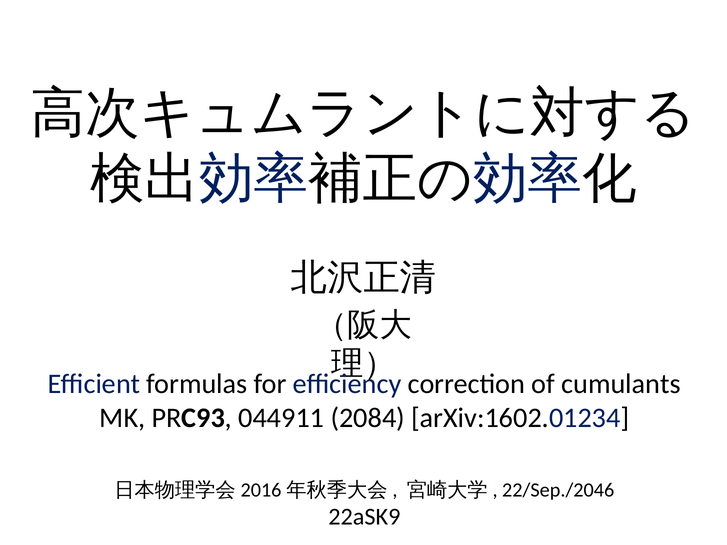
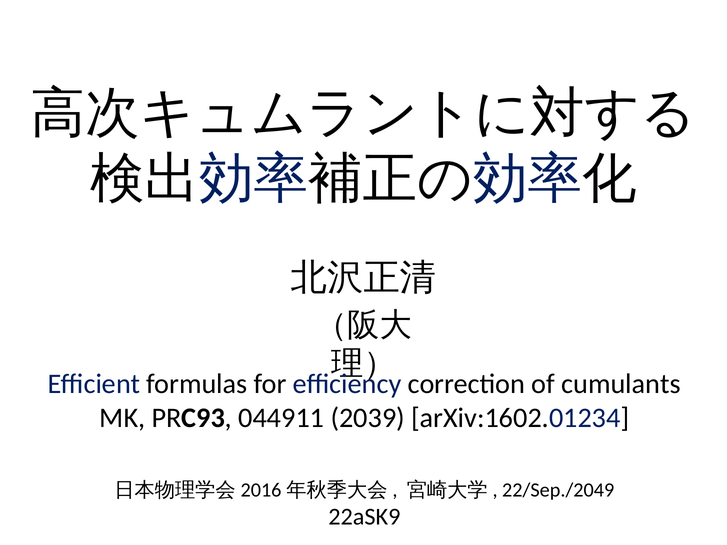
2084: 2084 -> 2039
22/Sep./2046: 22/Sep./2046 -> 22/Sep./2049
